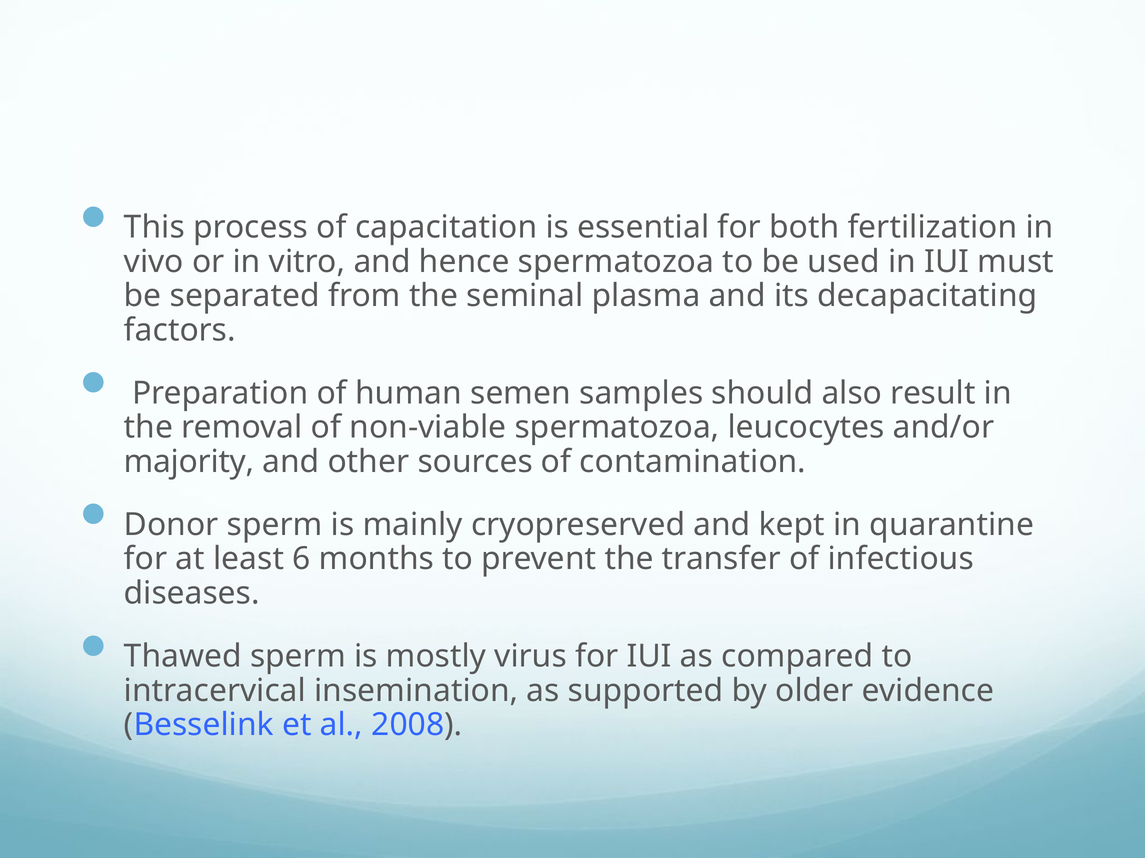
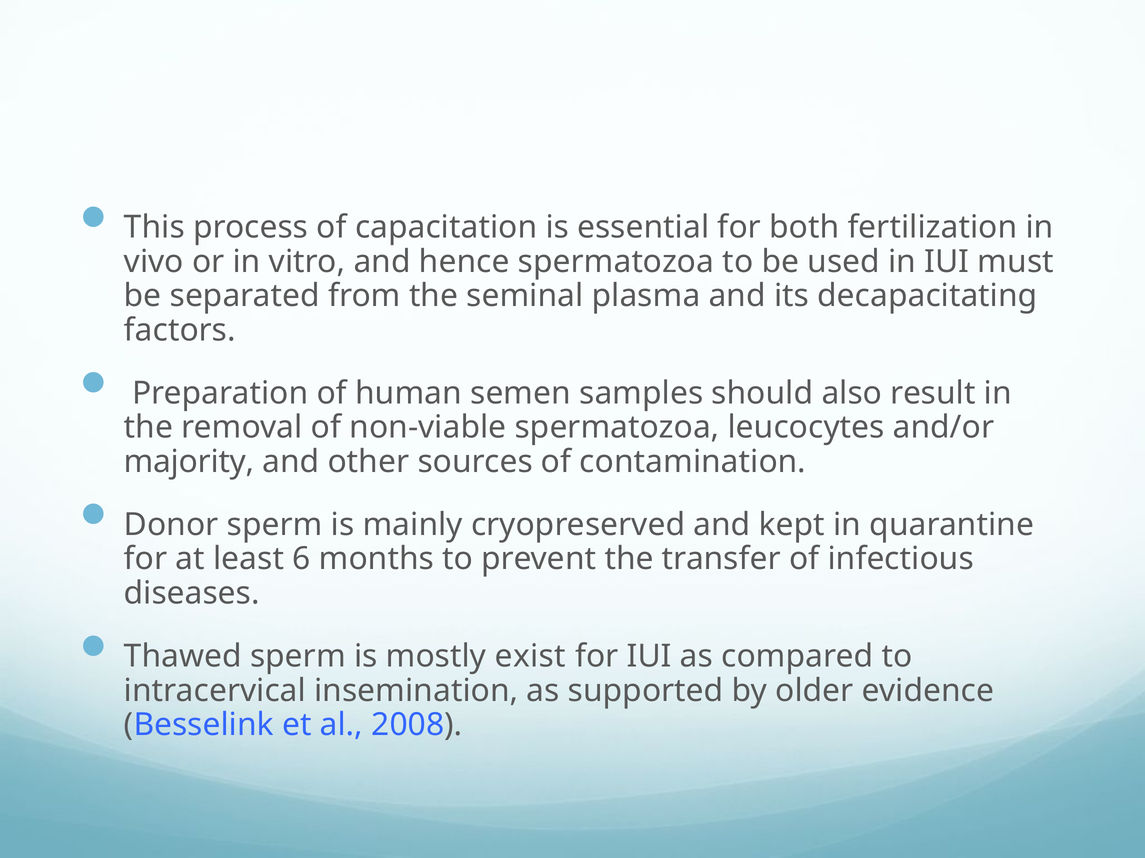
virus: virus -> exist
